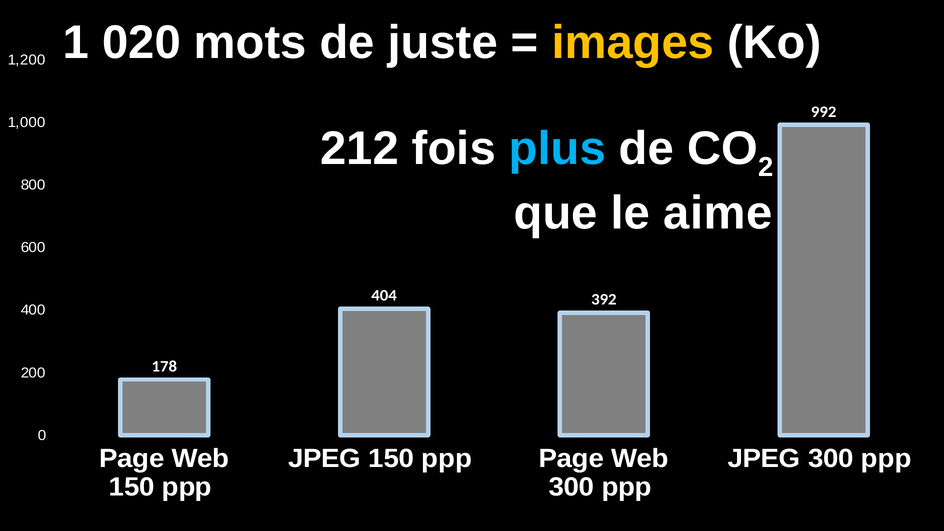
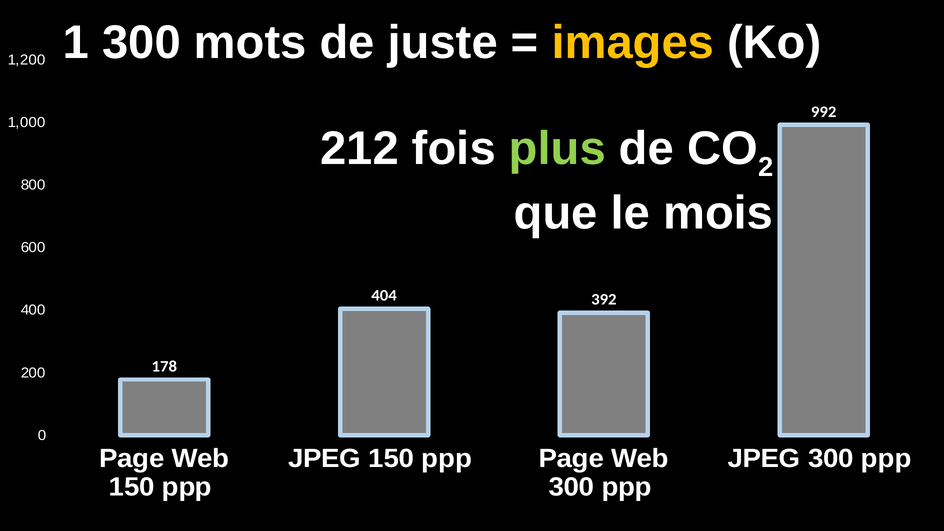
1 020: 020 -> 300
plus colour: light blue -> light green
aime: aime -> mois
